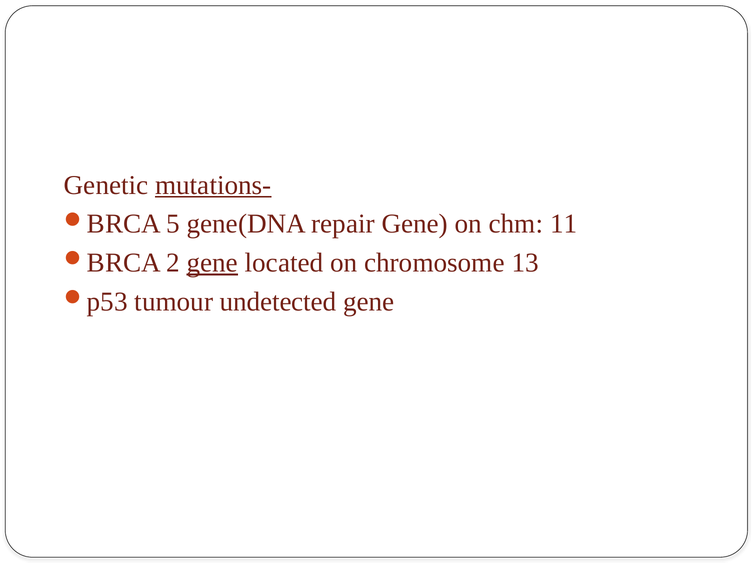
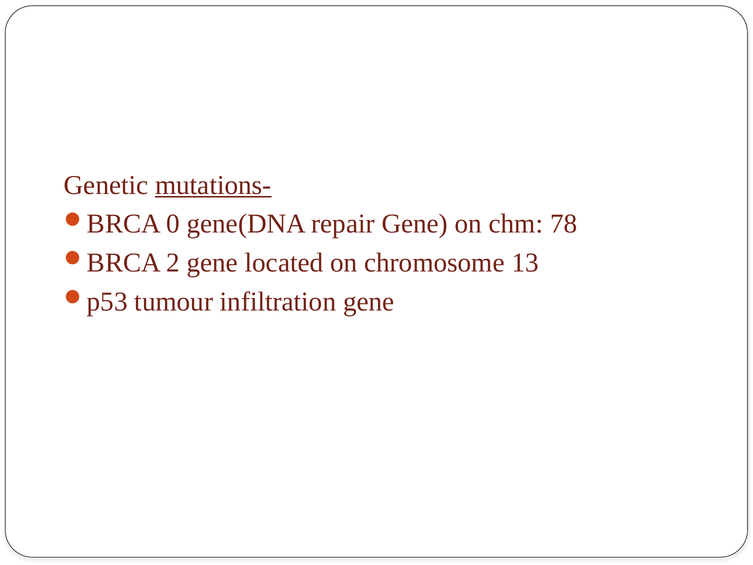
5: 5 -> 0
11: 11 -> 78
gene at (212, 263) underline: present -> none
undetected: undetected -> infiltration
